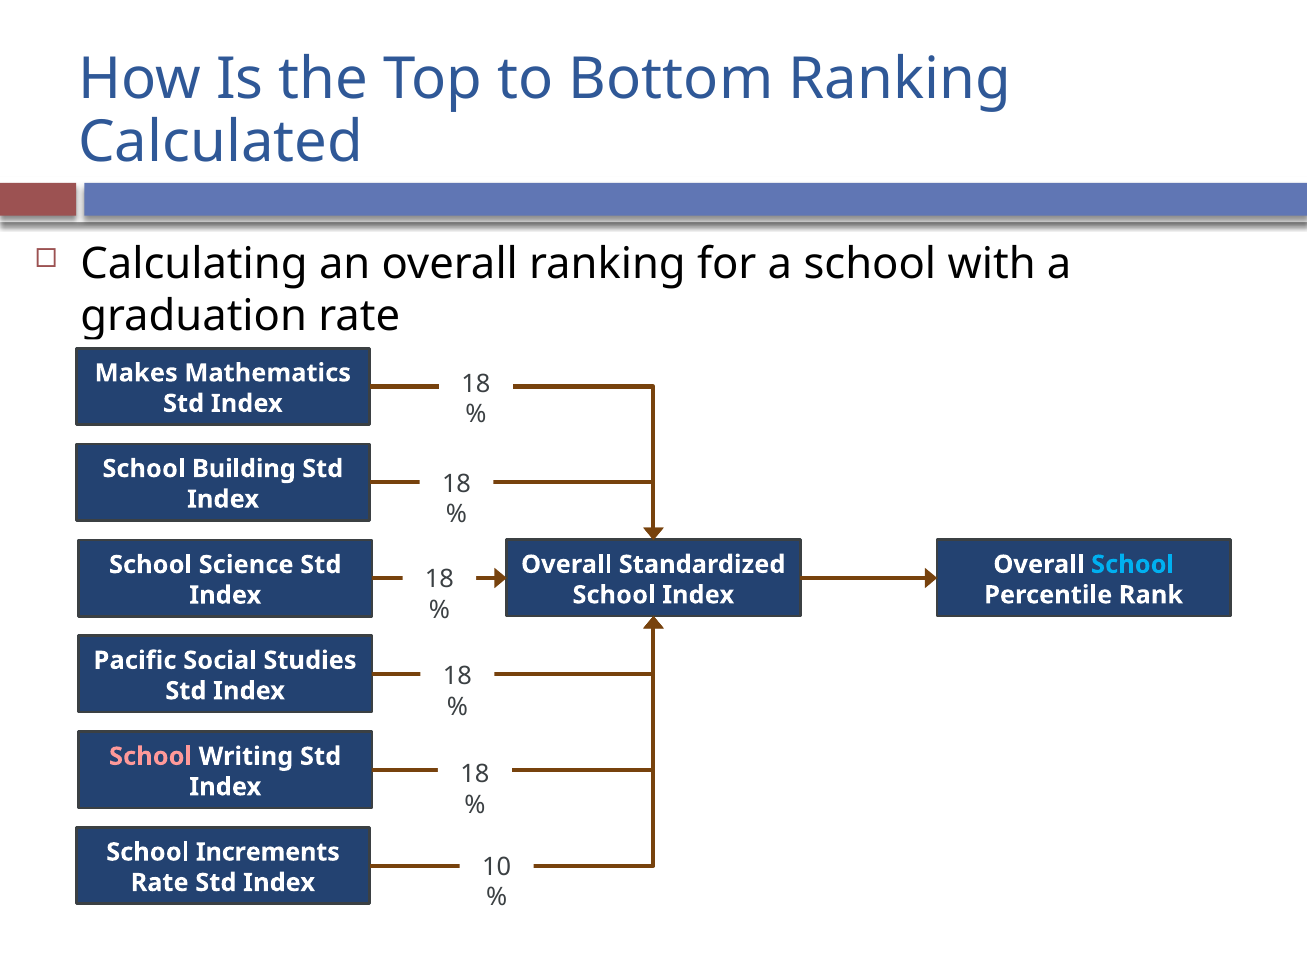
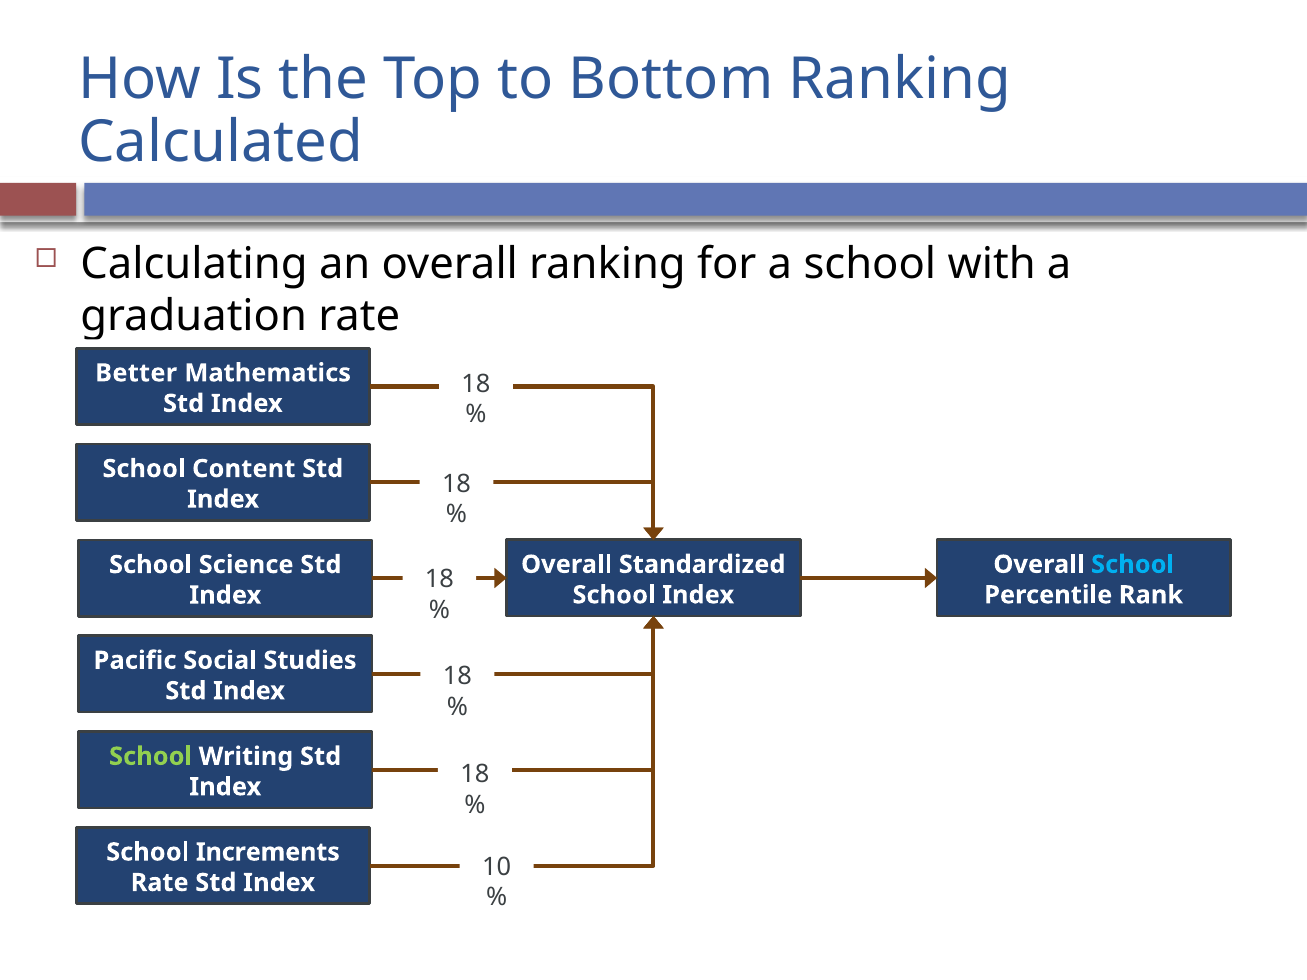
Makes: Makes -> Better
Building: Building -> Content
School at (151, 757) colour: pink -> light green
